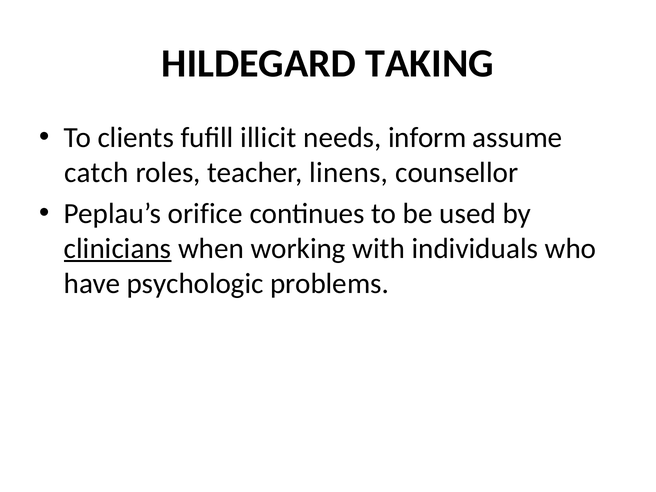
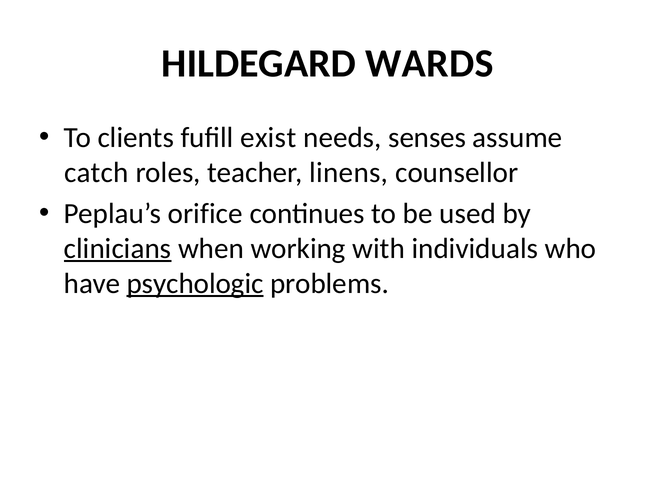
TAKING: TAKING -> WARDS
illicit: illicit -> exist
inform: inform -> senses
psychologic underline: none -> present
